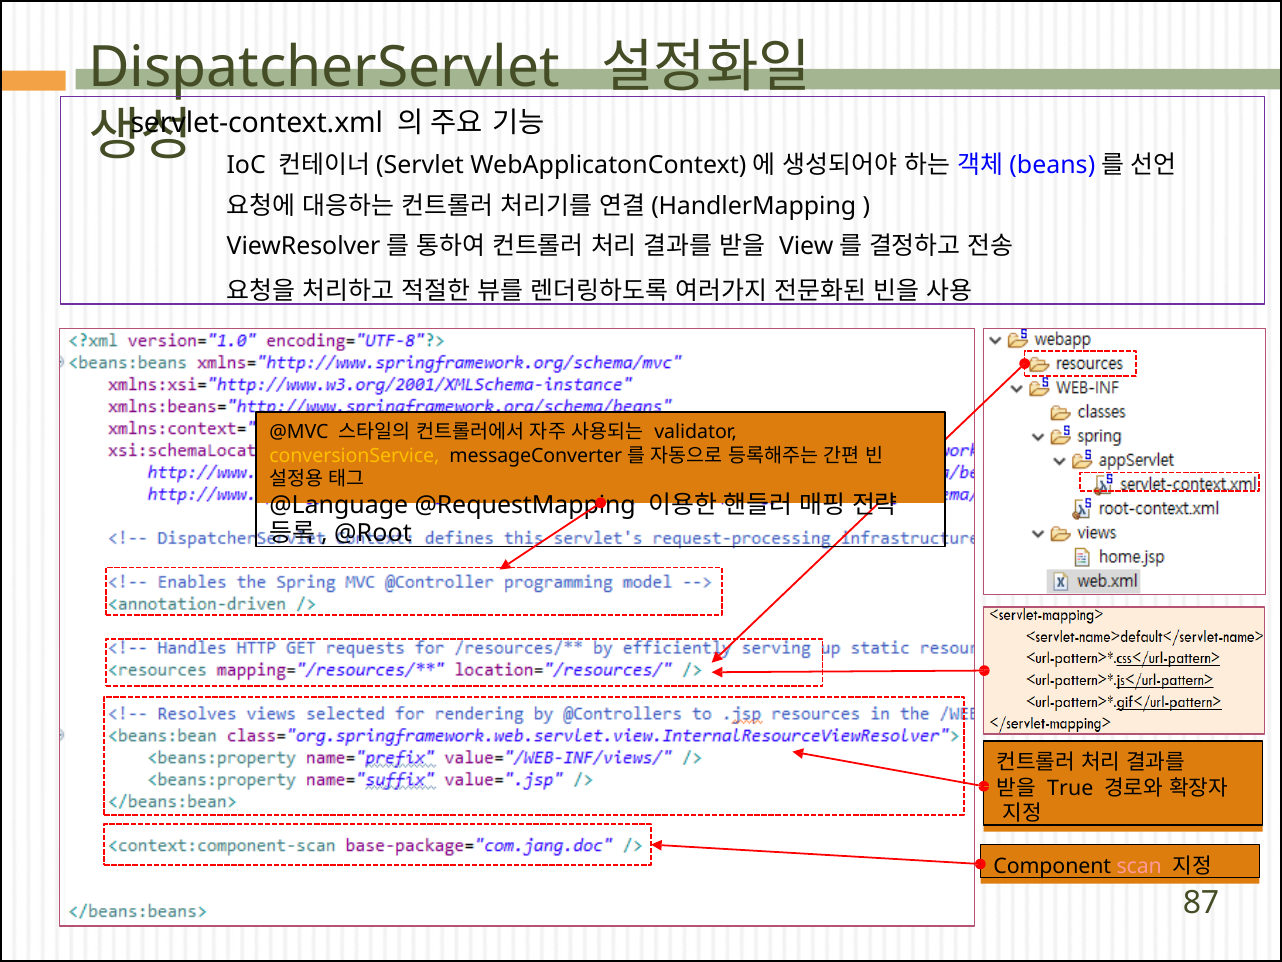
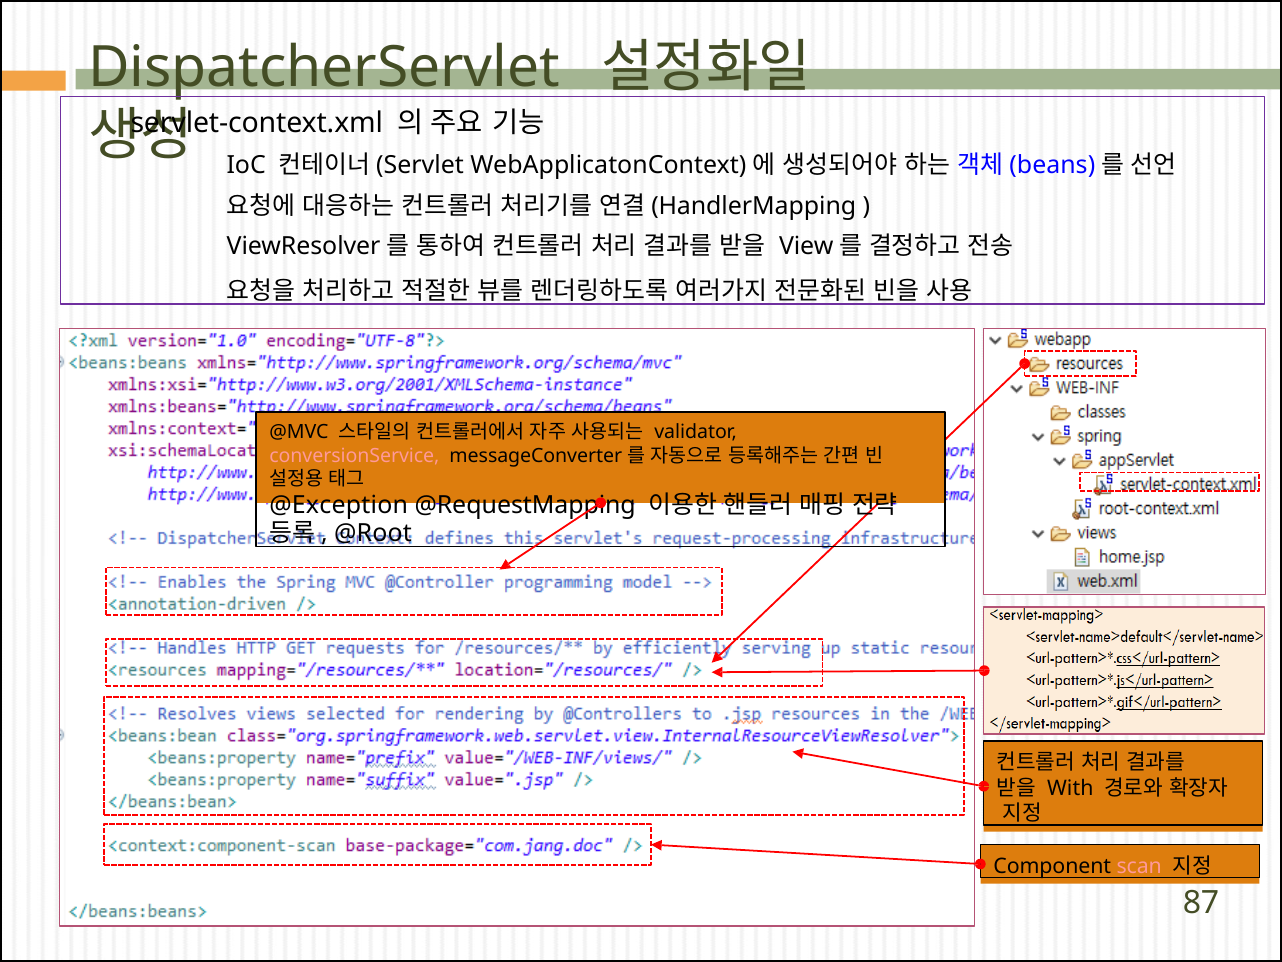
conversionService colour: yellow -> pink
@Language: @Language -> @Exception
True: True -> With
